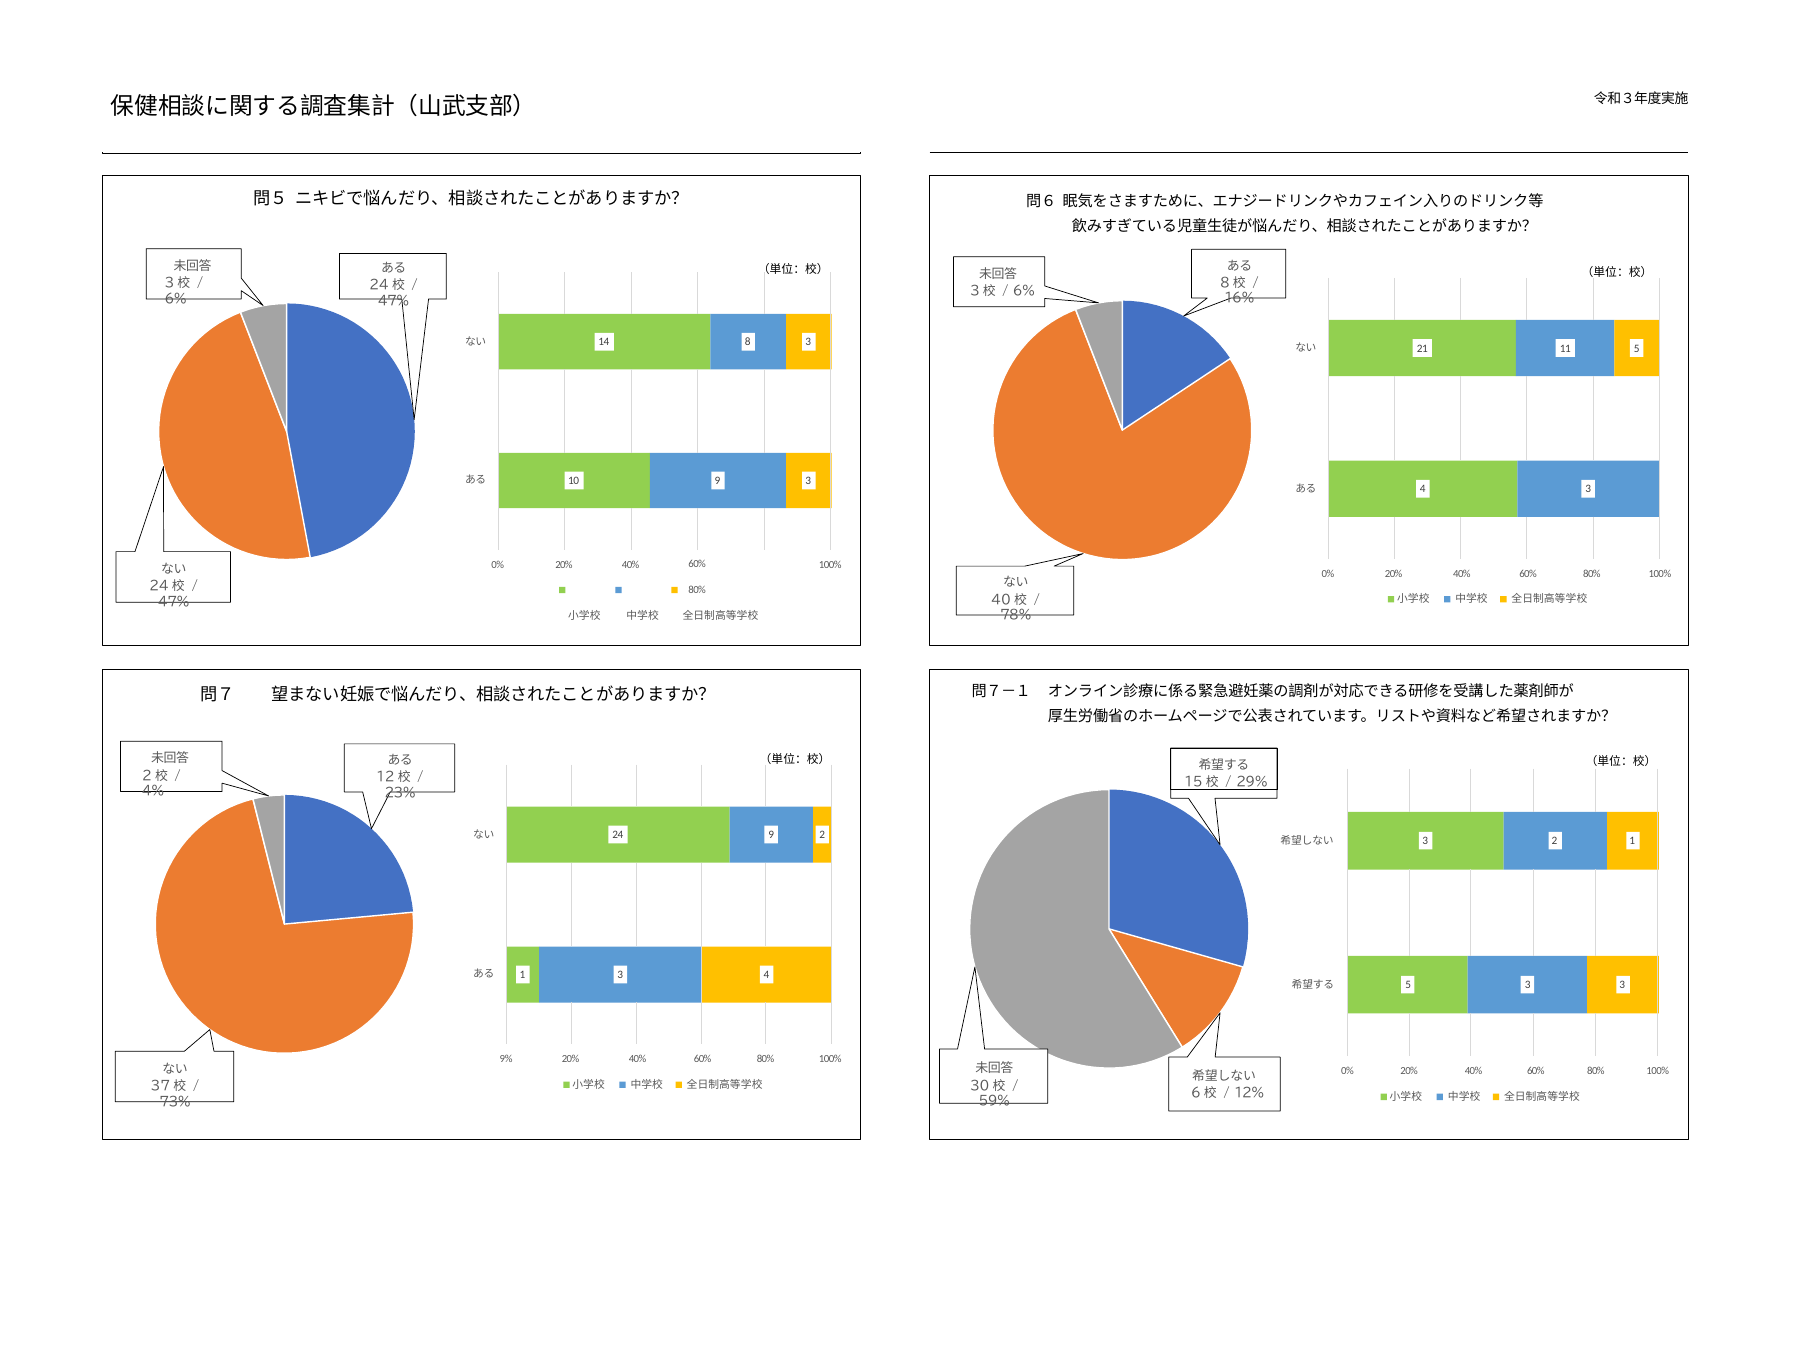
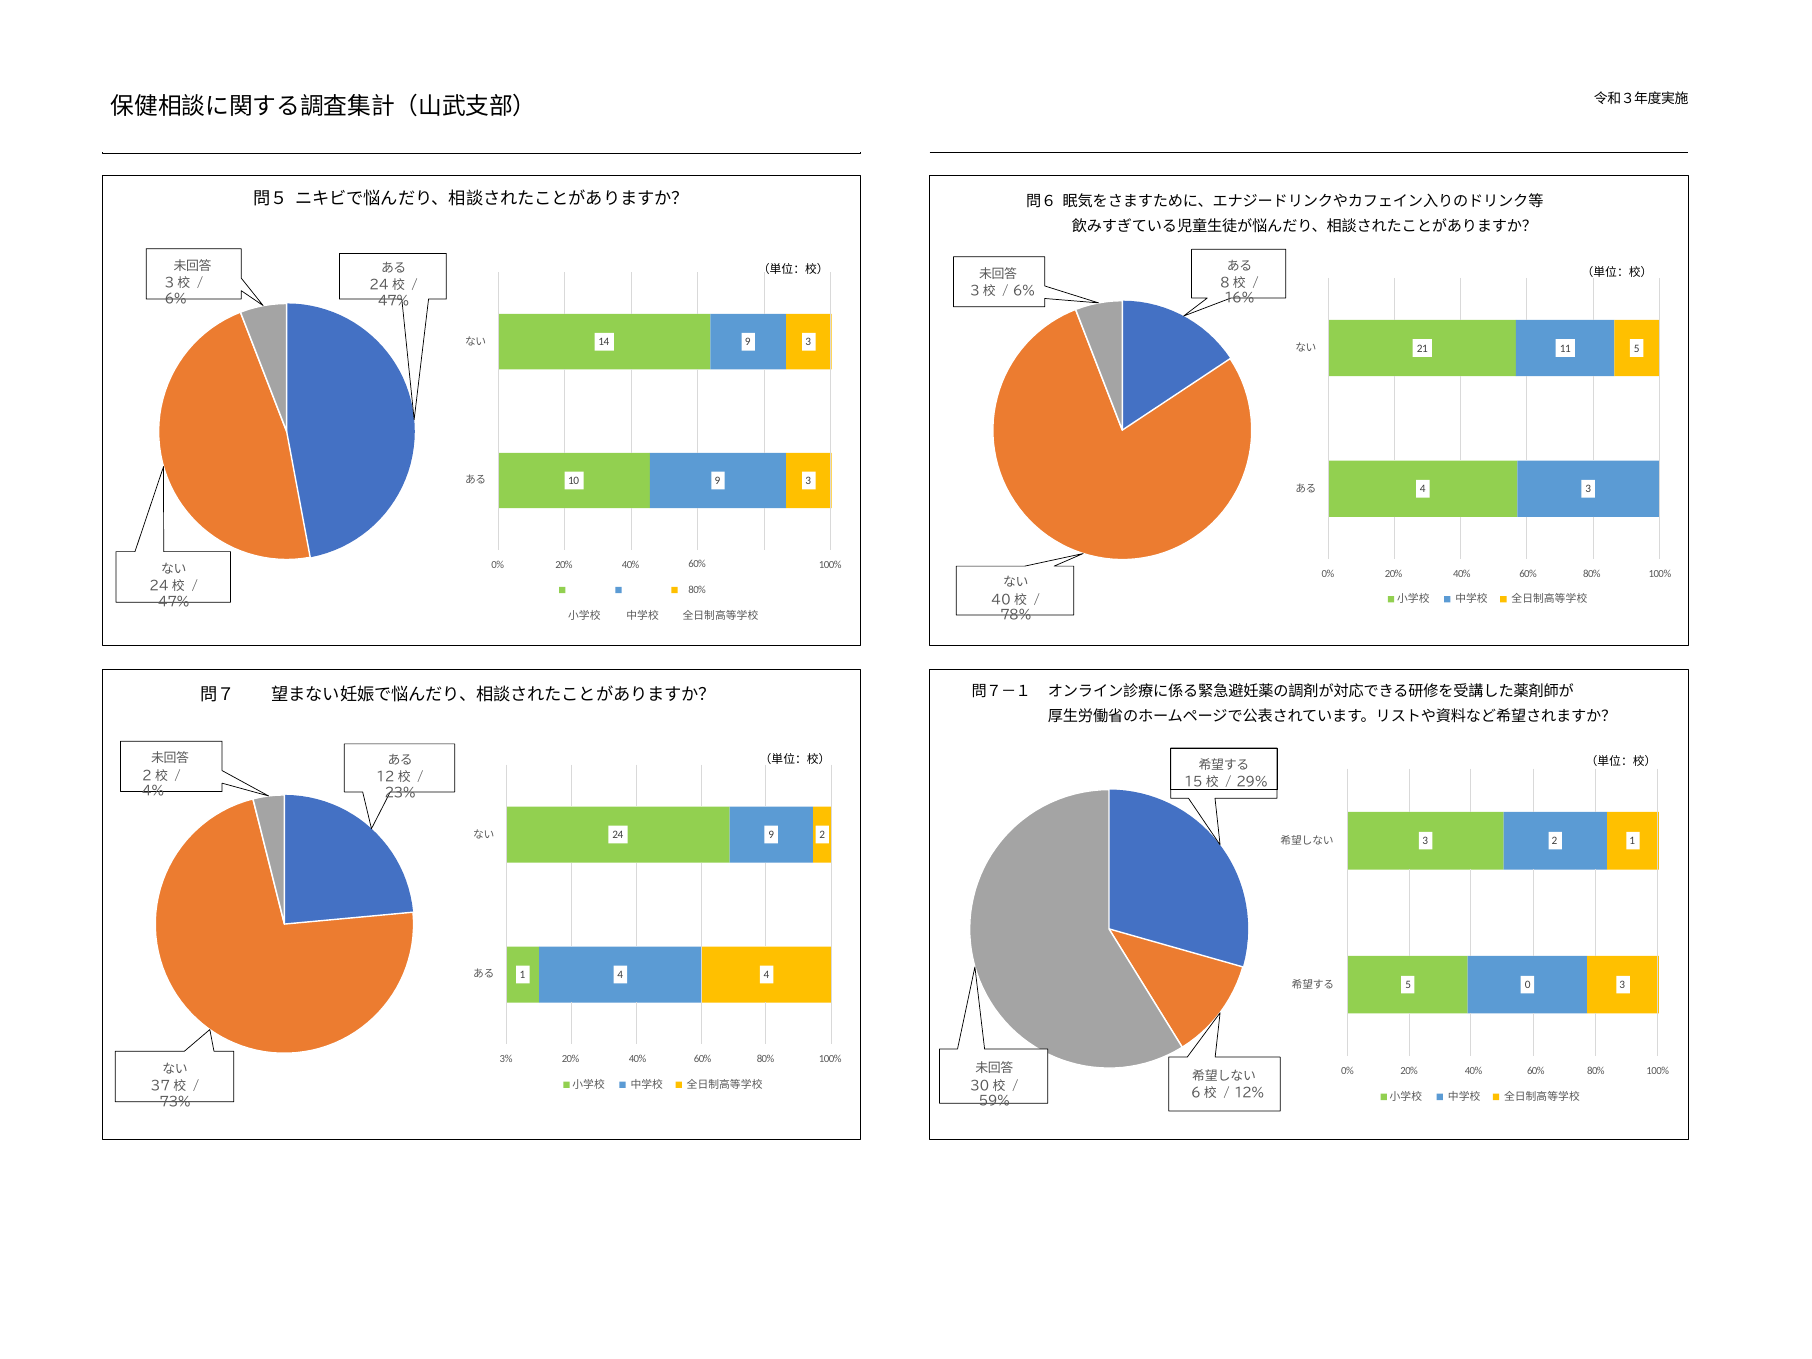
14 8: 8 -> 9
1 3: 3 -> 4
5 3: 3 -> 0
9%: 9% -> 3%
